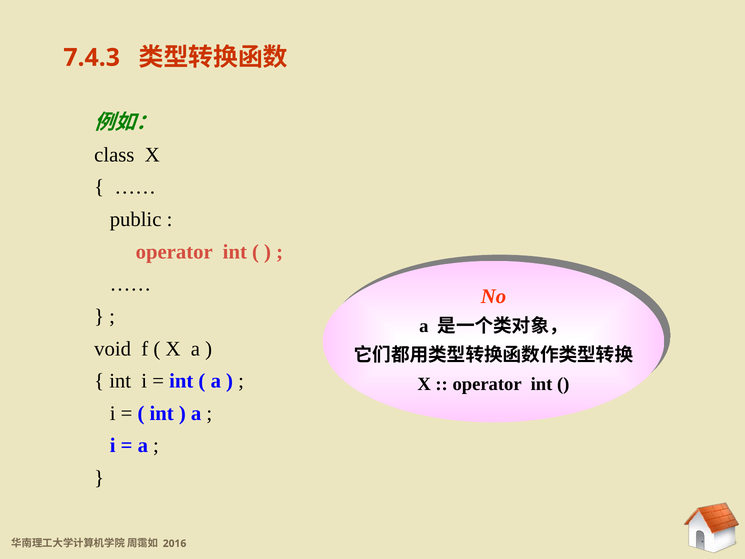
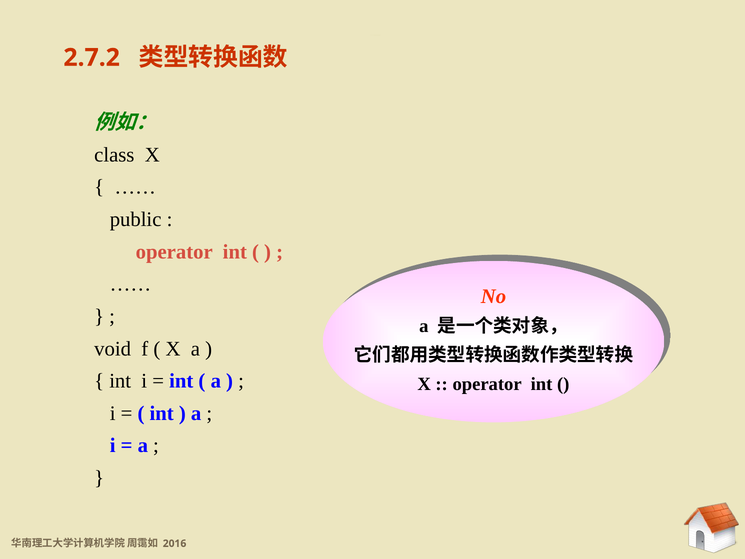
7.4.3: 7.4.3 -> 2.7.2
